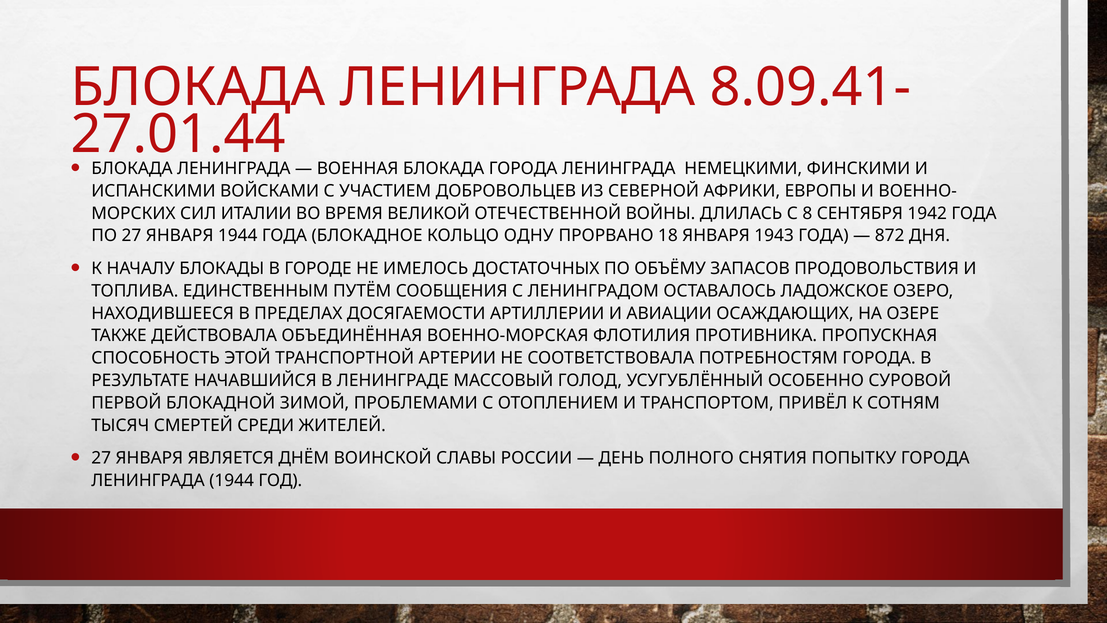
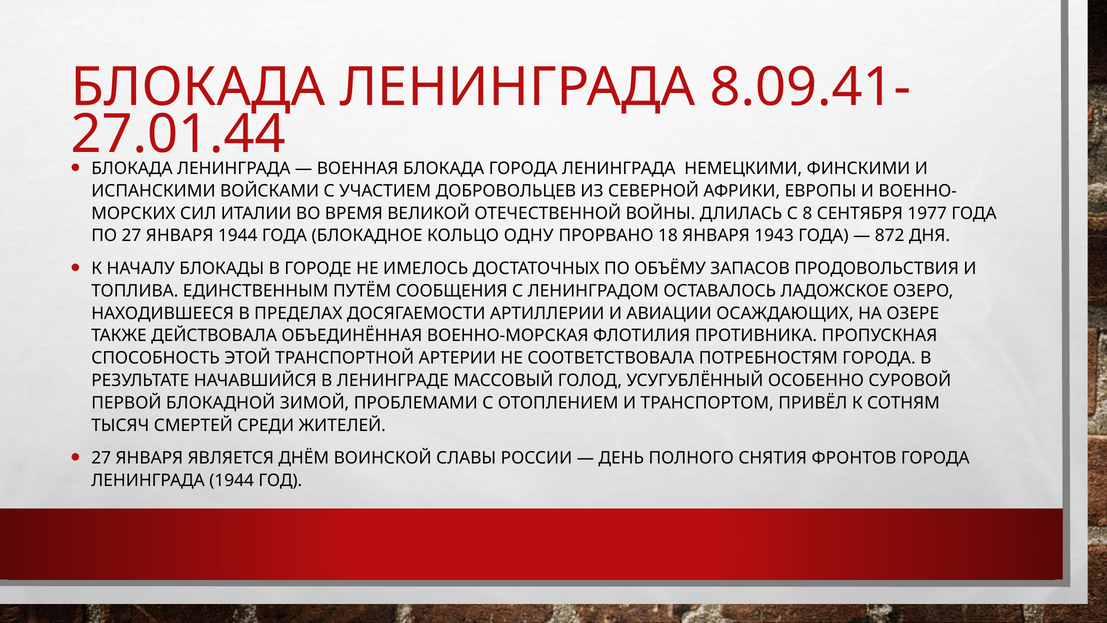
1942: 1942 -> 1977
ПОПЫТКУ: ПОПЫТКУ -> ФРОНТОВ
